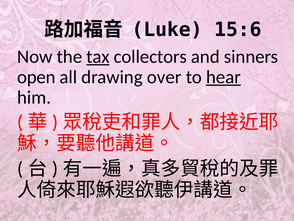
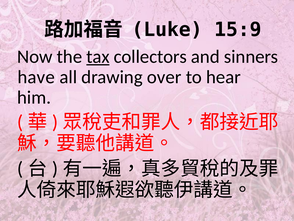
15:6: 15:6 -> 15:9
open: open -> have
hear underline: present -> none
